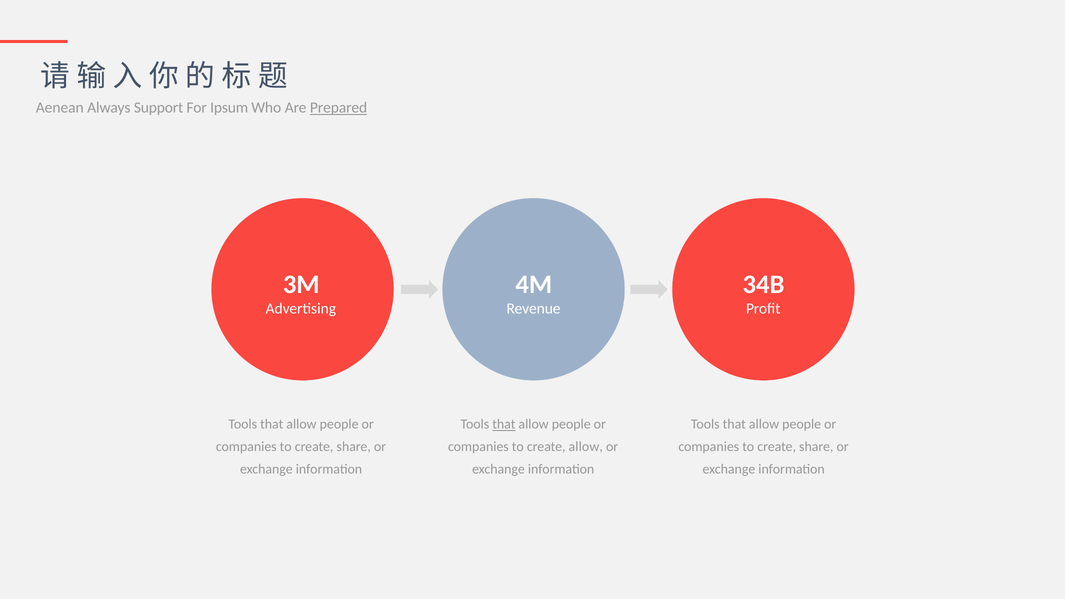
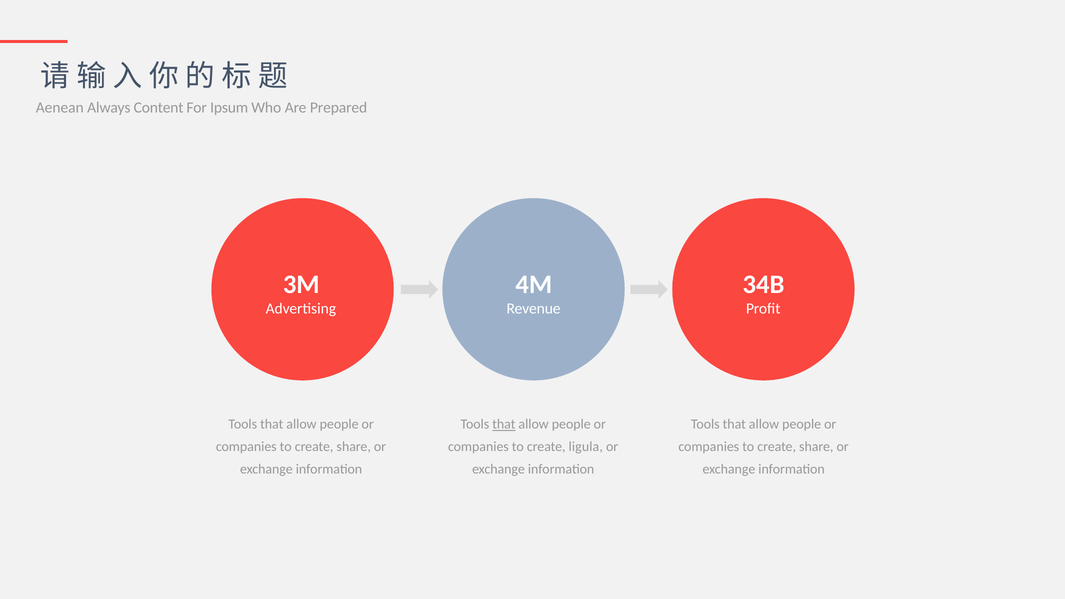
Support: Support -> Content
Prepared underline: present -> none
create allow: allow -> ligula
